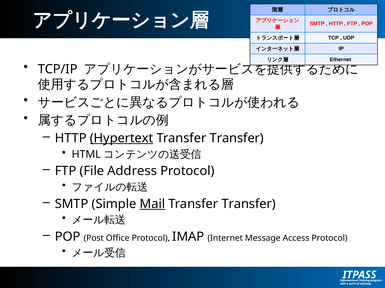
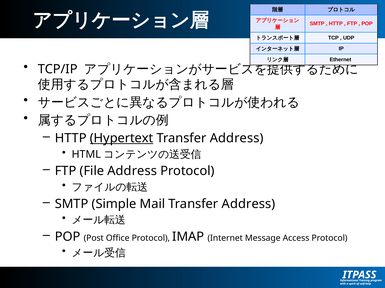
Transfer at (237, 139): Transfer -> Address
Mail underline: present -> none
Transfer at (249, 204): Transfer -> Address
